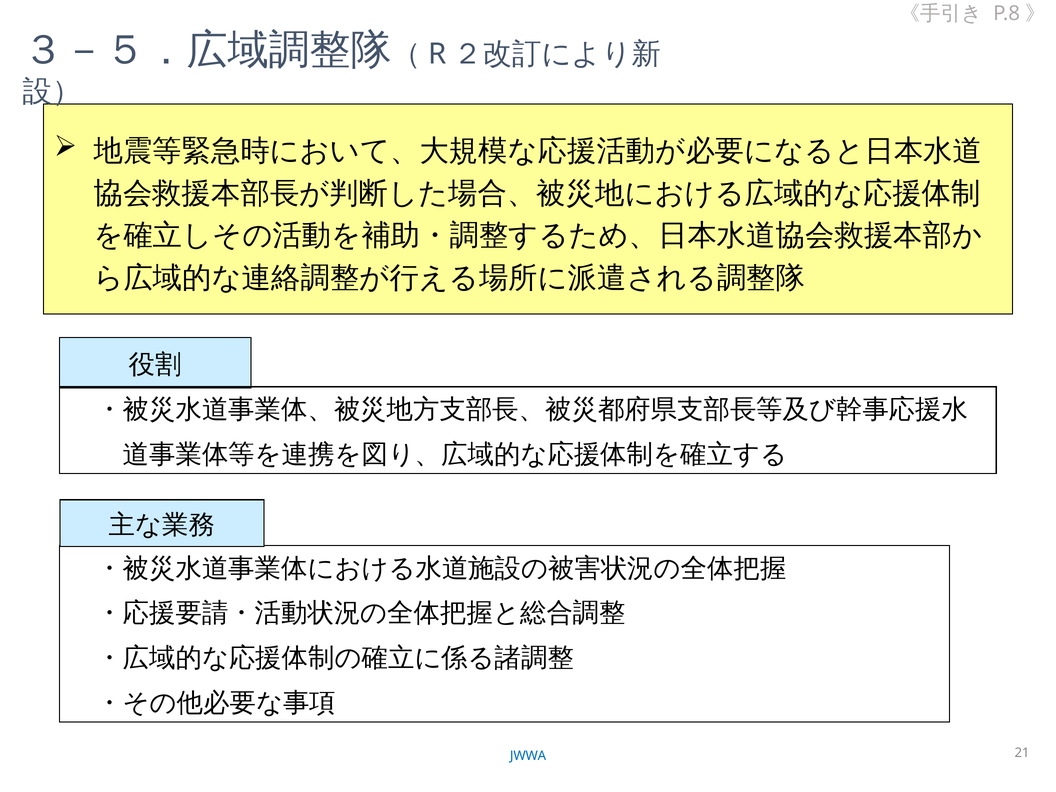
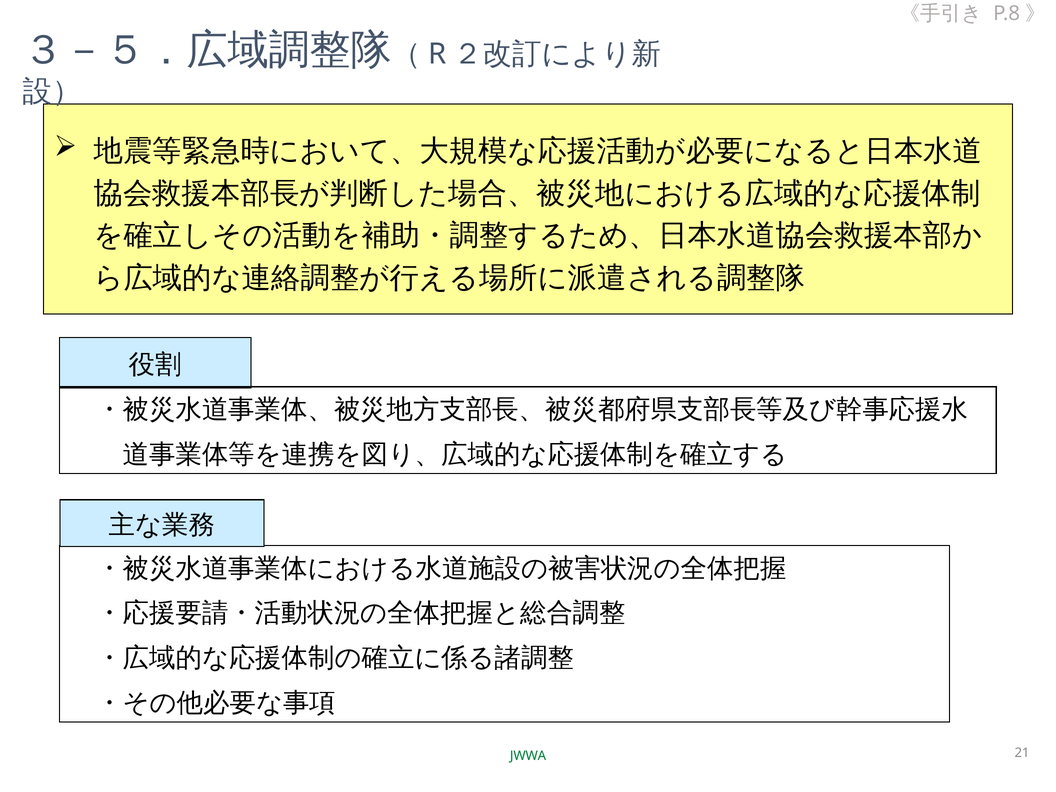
JWWA colour: blue -> green
